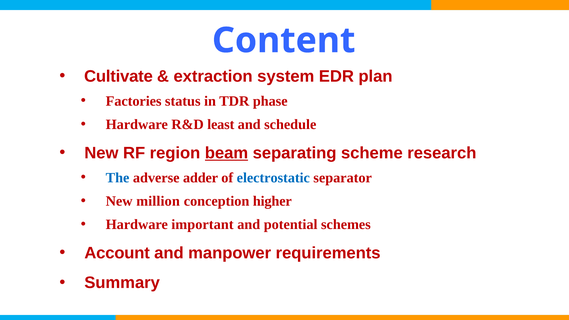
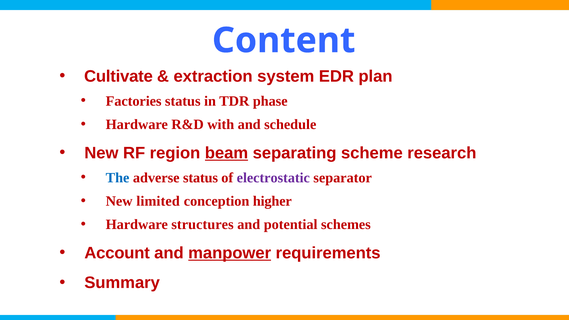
least: least -> with
adverse adder: adder -> status
electrostatic colour: blue -> purple
million: million -> limited
important: important -> structures
manpower underline: none -> present
